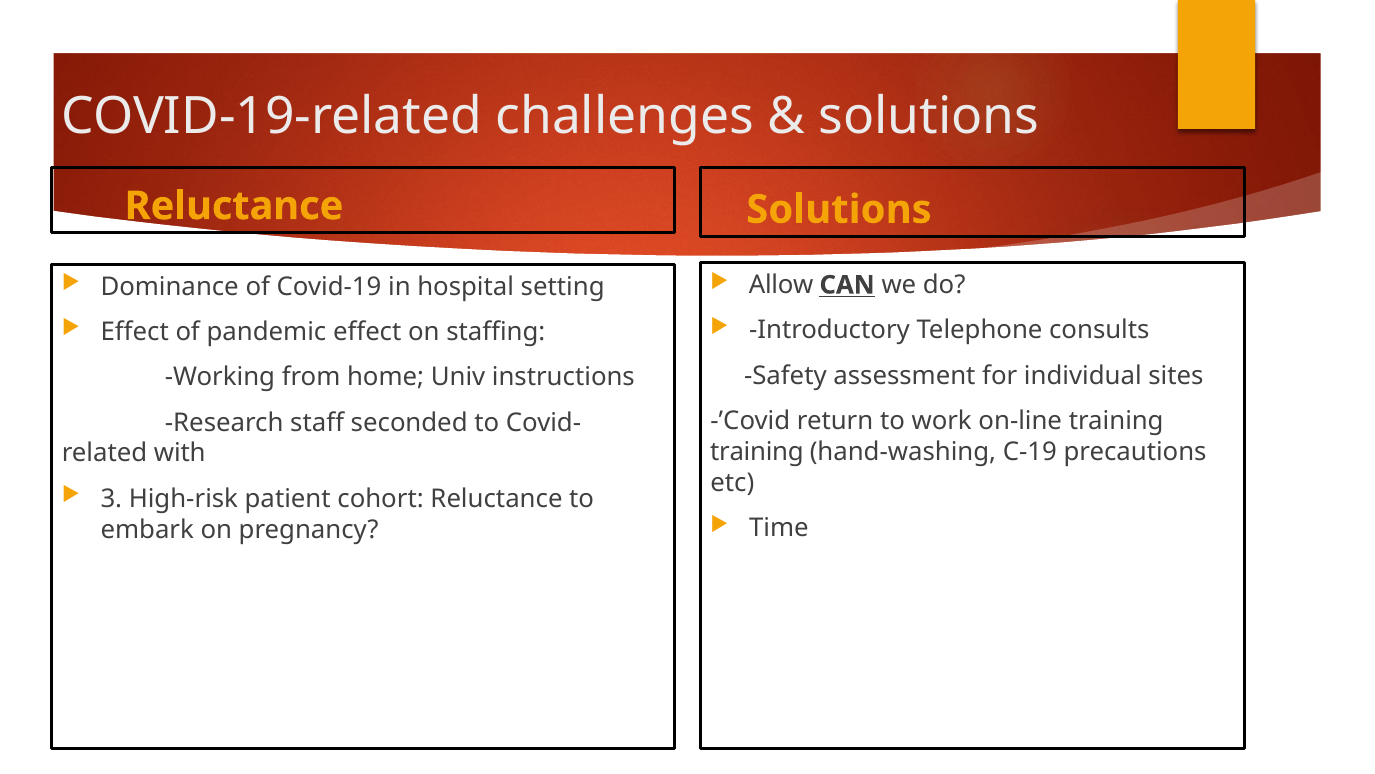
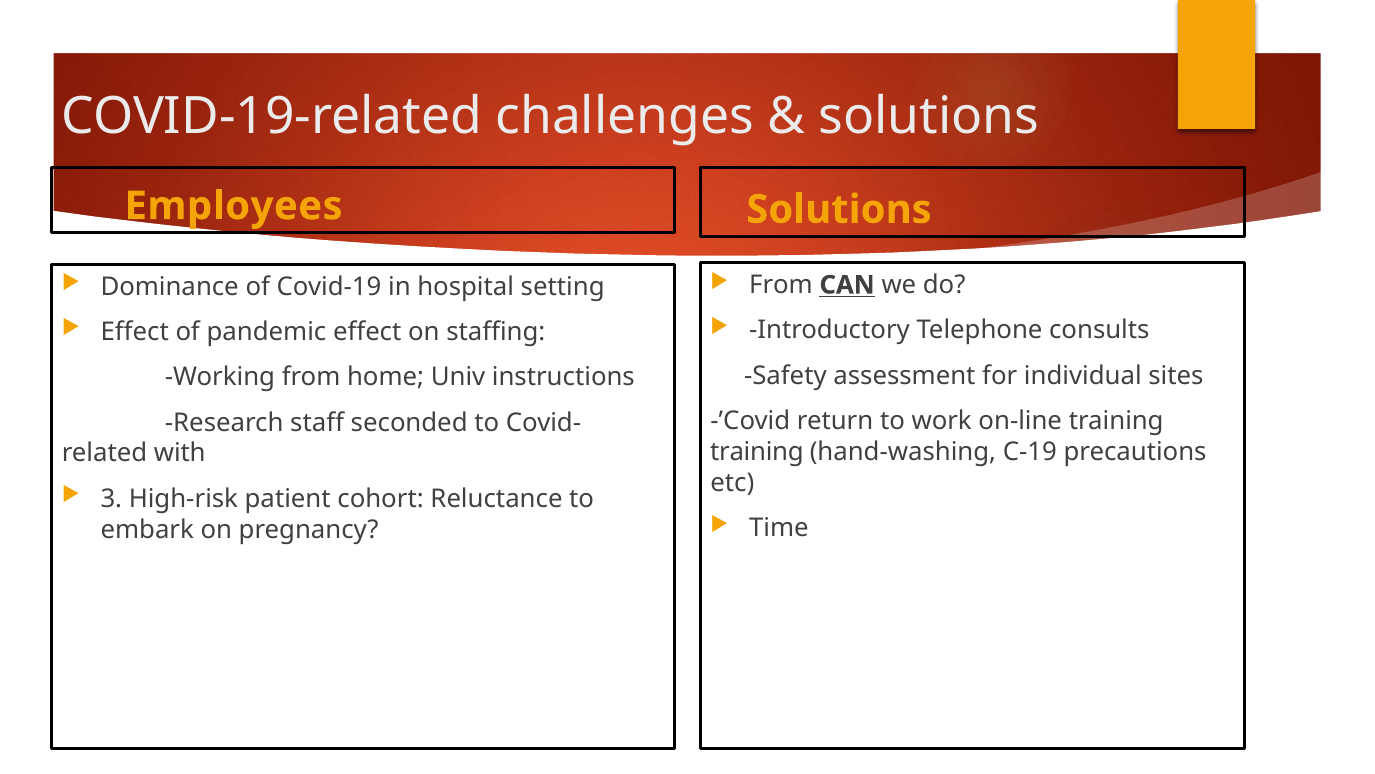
Reluctance at (234, 206): Reluctance -> Employees
Allow at (781, 285): Allow -> From
